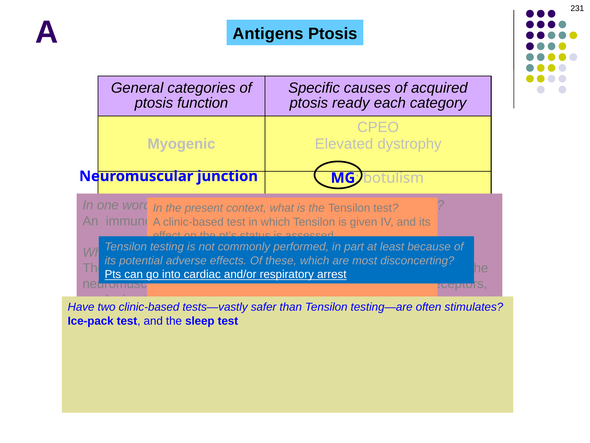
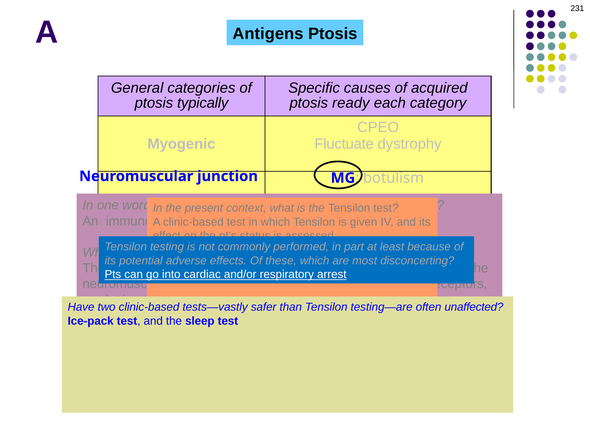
function: function -> typically
Elevated at (344, 144): Elevated -> Fluctuate
stimulates: stimulates -> unaffected
